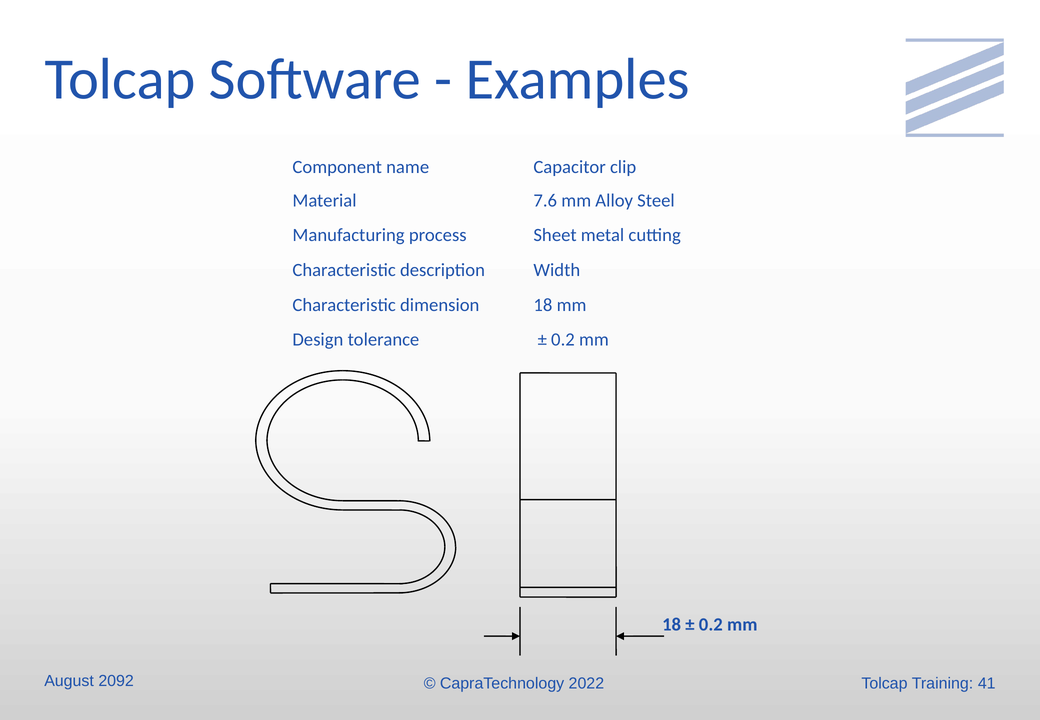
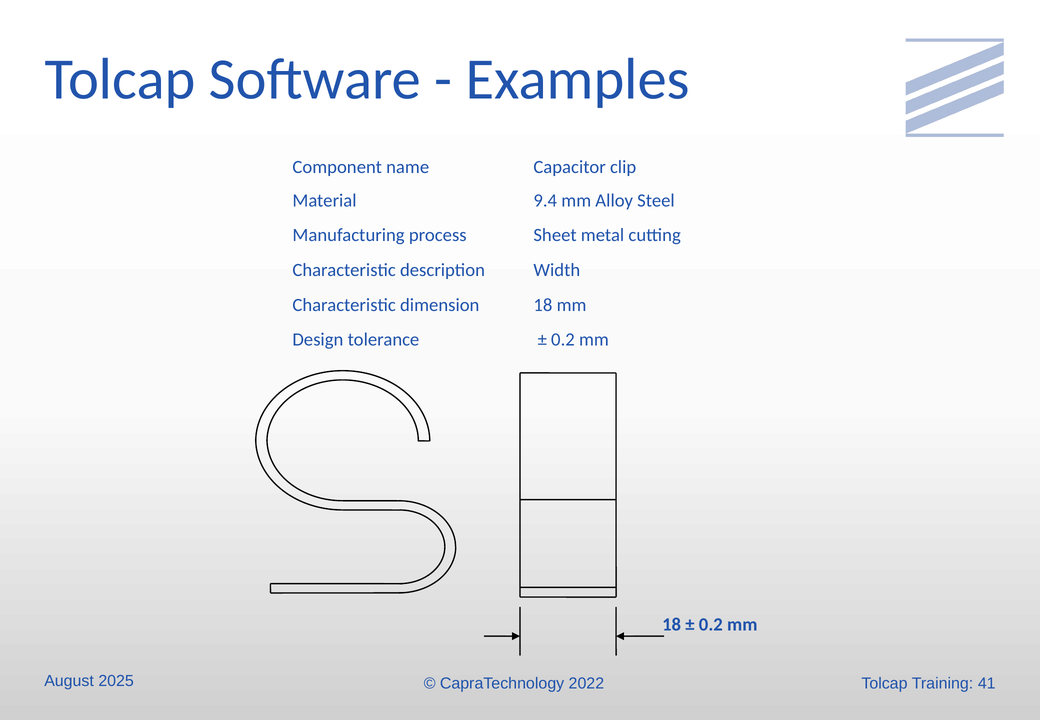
7.6: 7.6 -> 9.4
2092: 2092 -> 2025
